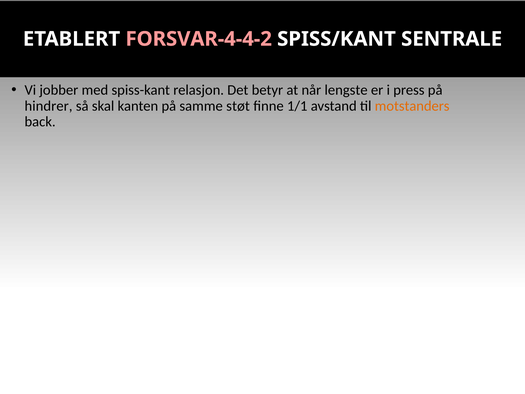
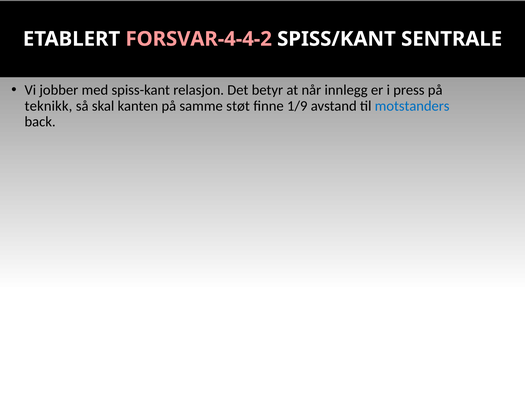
lengste: lengste -> innlegg
hindrer: hindrer -> teknikk
1/1: 1/1 -> 1/9
motstanders colour: orange -> blue
